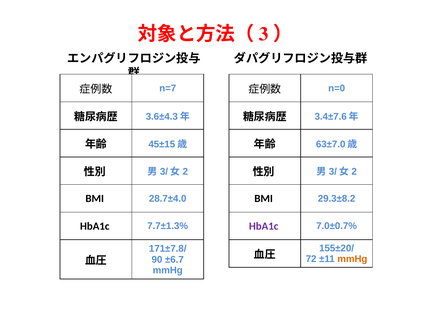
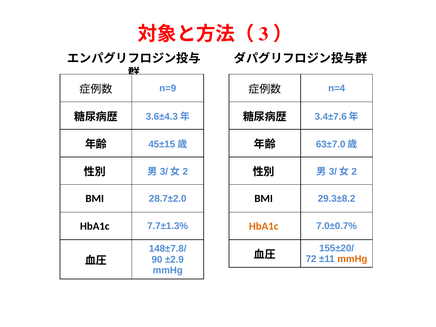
n=7: n=7 -> n=9
n=0: n=0 -> n=4
28.7±4.0: 28.7±4.0 -> 28.7±2.0
HbA1c at (264, 226) colour: purple -> orange
171±7.8/: 171±7.8/ -> 148±7.8/
±6.7: ±6.7 -> ±2.9
